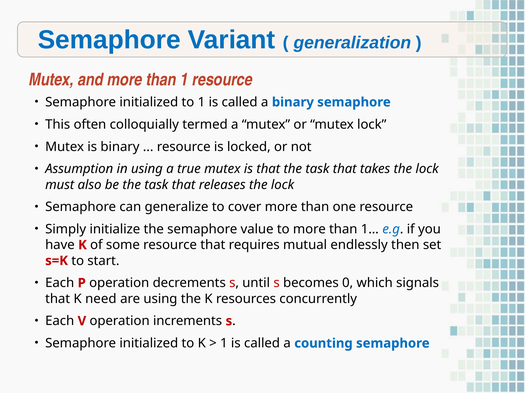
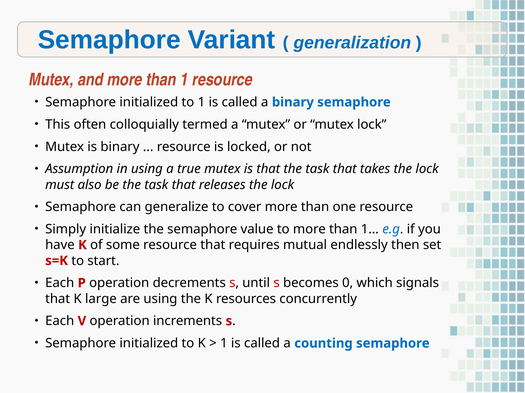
need: need -> large
